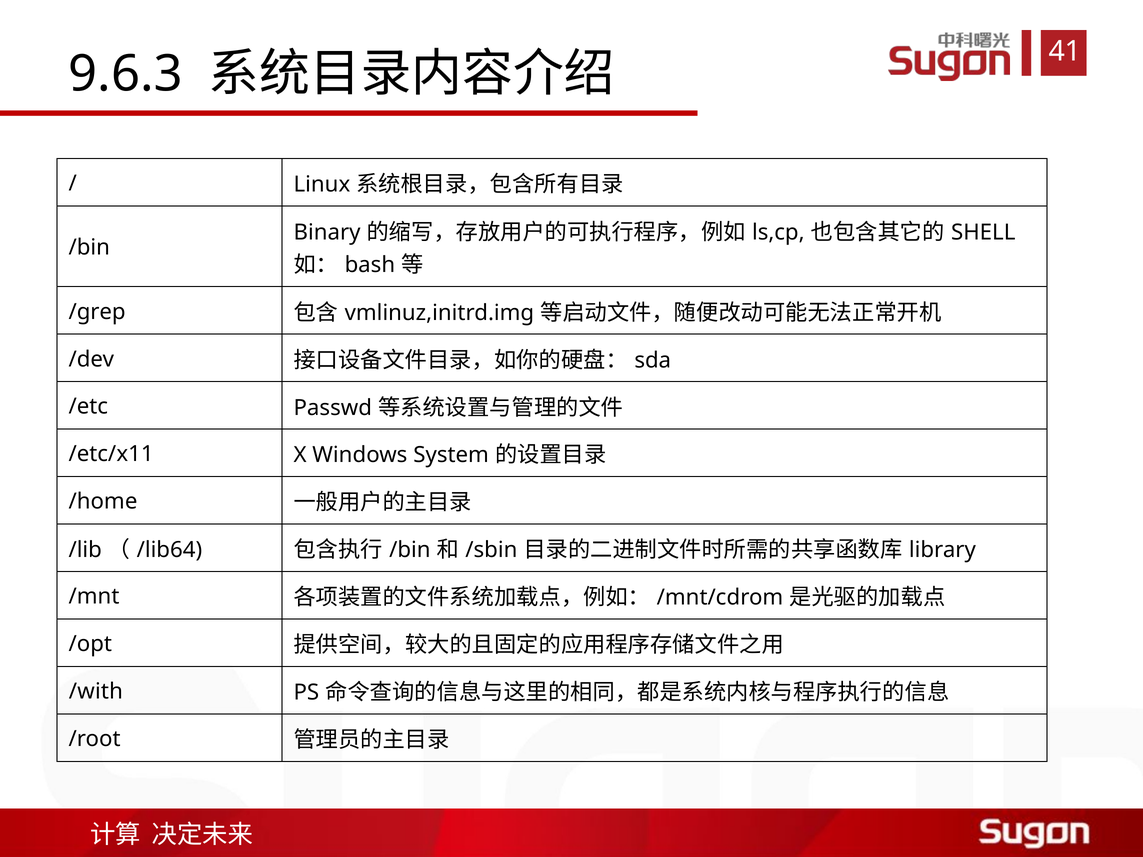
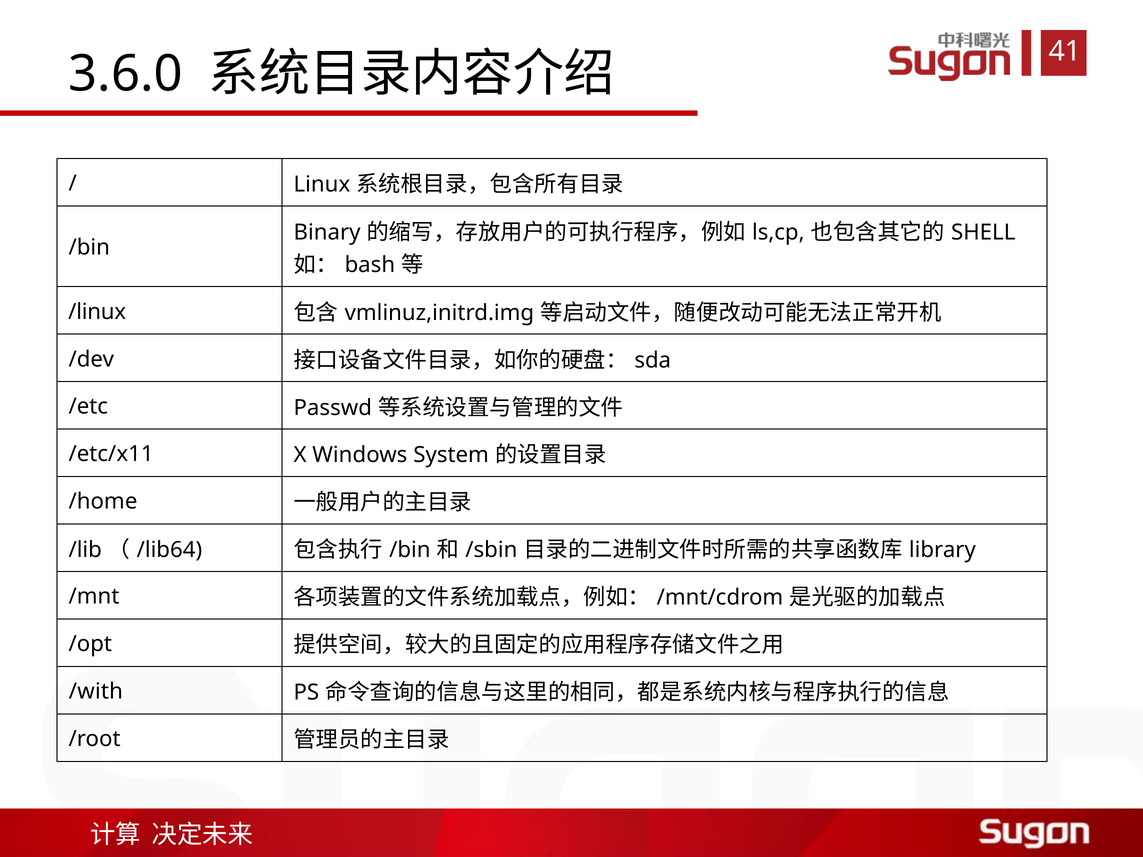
9.6.3: 9.6.3 -> 3.6.0
/grep: /grep -> /linux
